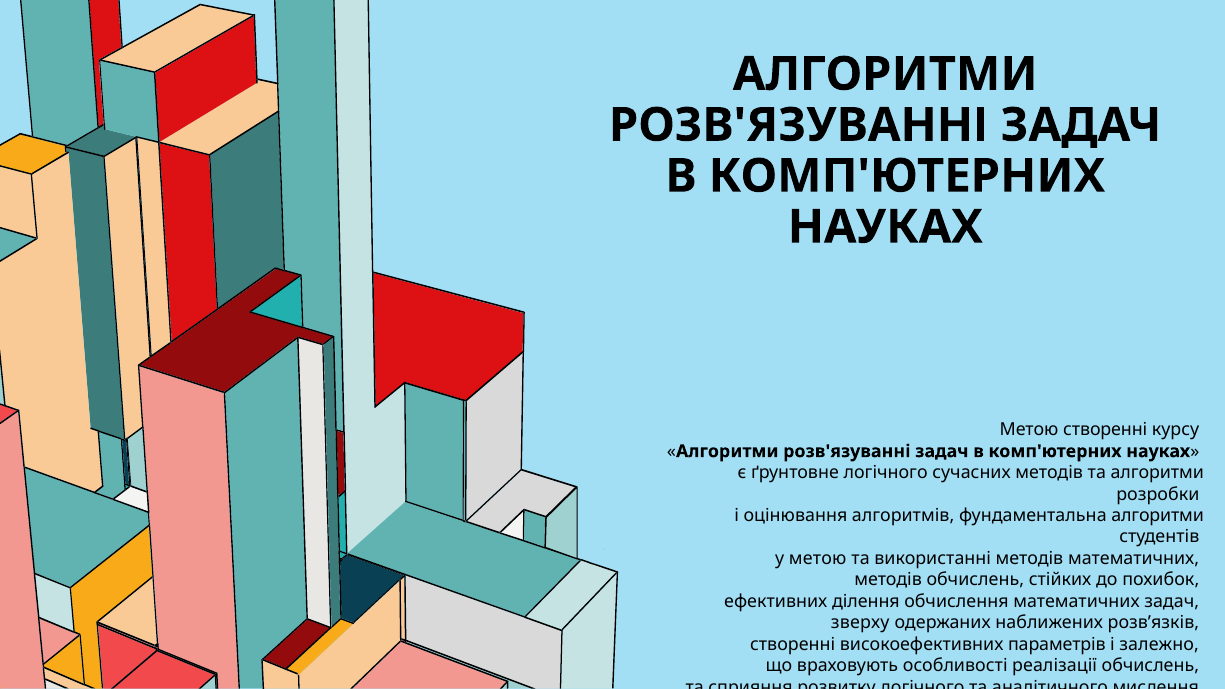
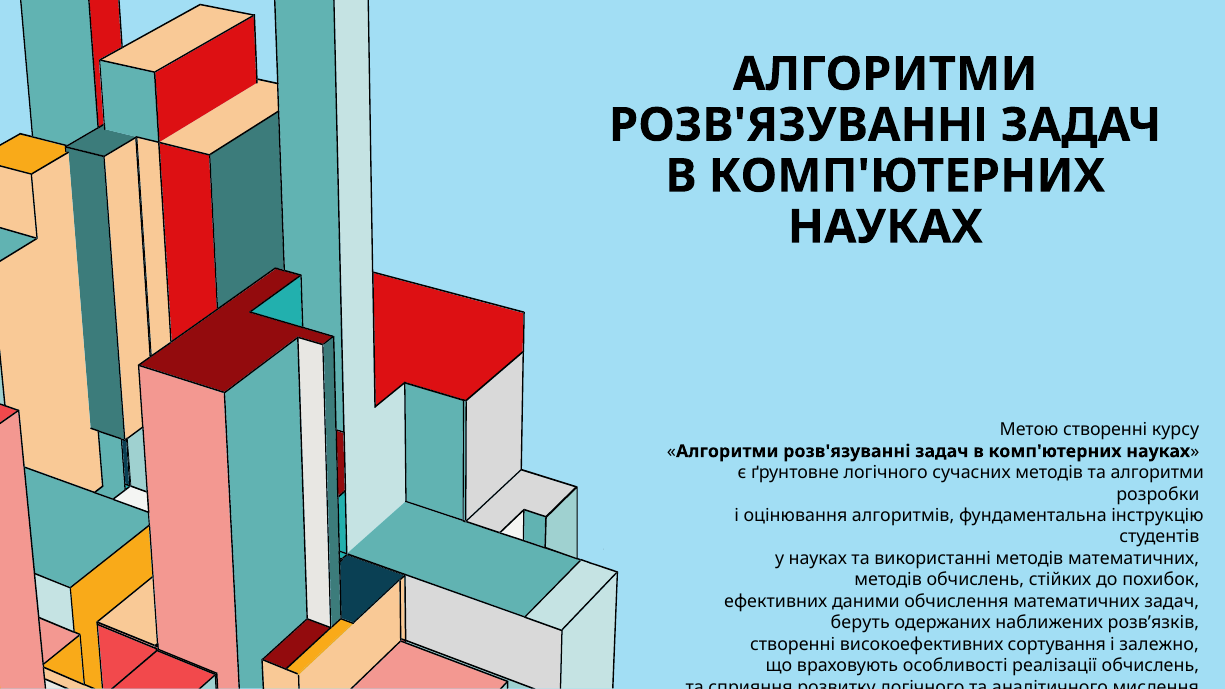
фундаментальна алгоритми: алгоритми -> інструкцію
у метою: метою -> науках
ділення: ділення -> даними
зверху: зверху -> беруть
параметрів: параметрів -> сортування
